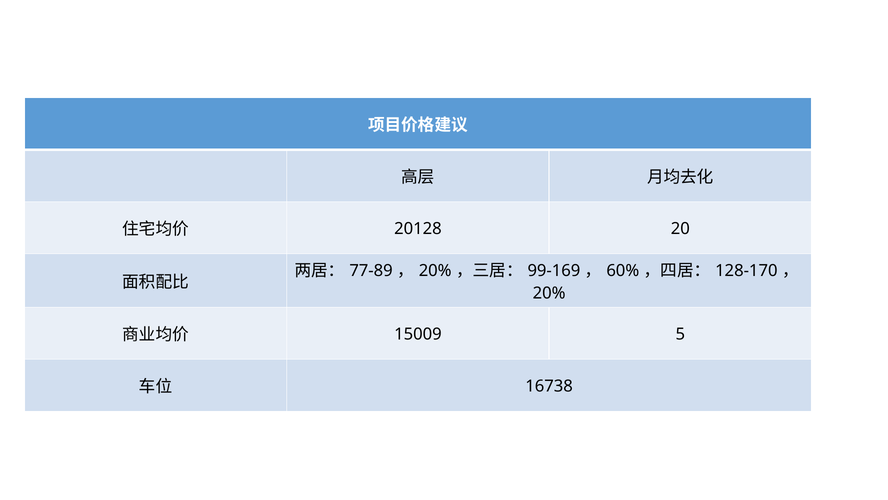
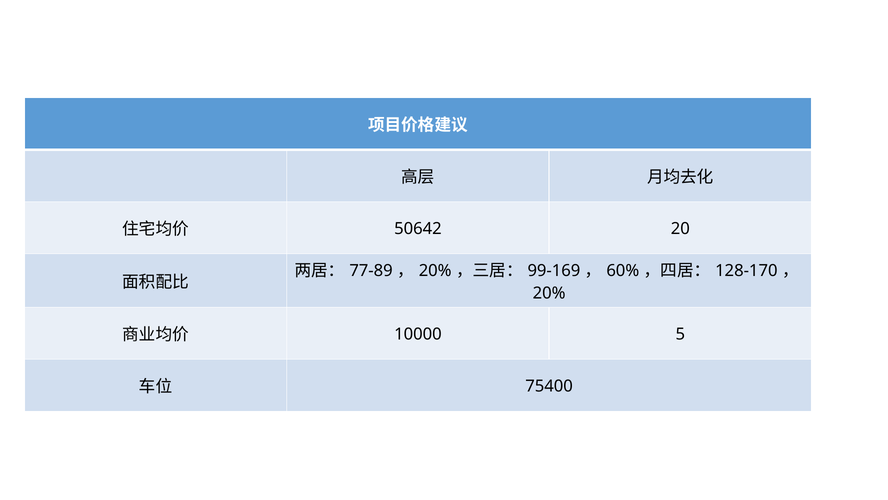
20128: 20128 -> 50642
15009: 15009 -> 10000
16738: 16738 -> 75400
